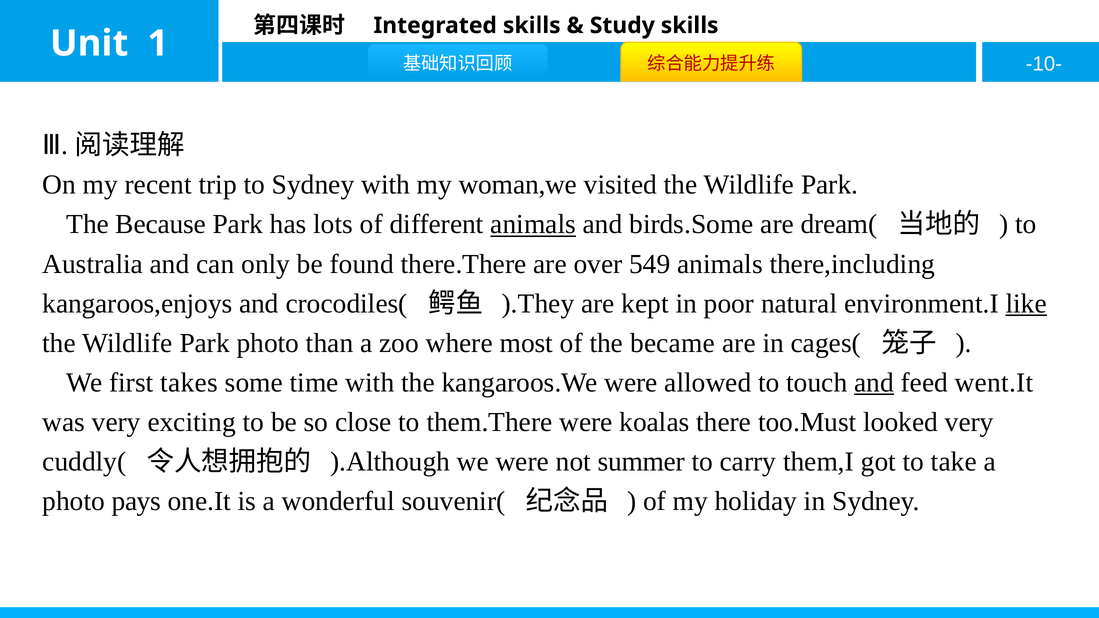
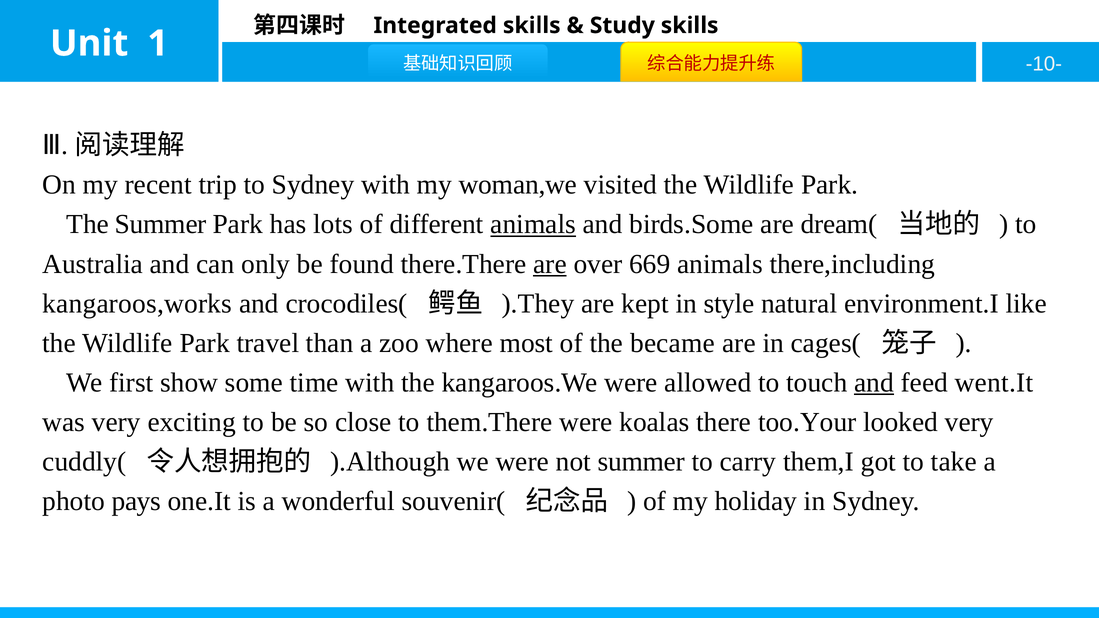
The Because: Because -> Summer
are at (550, 264) underline: none -> present
549: 549 -> 669
kangaroos,enjoys: kangaroos,enjoys -> kangaroos,works
poor: poor -> style
like underline: present -> none
Park photo: photo -> travel
takes: takes -> show
too.Must: too.Must -> too.Your
